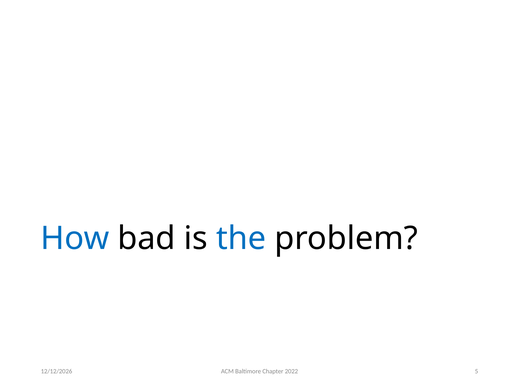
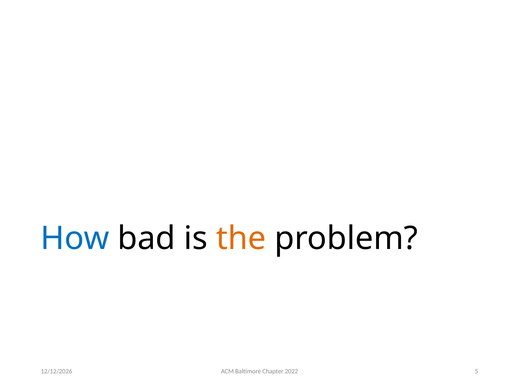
the colour: blue -> orange
